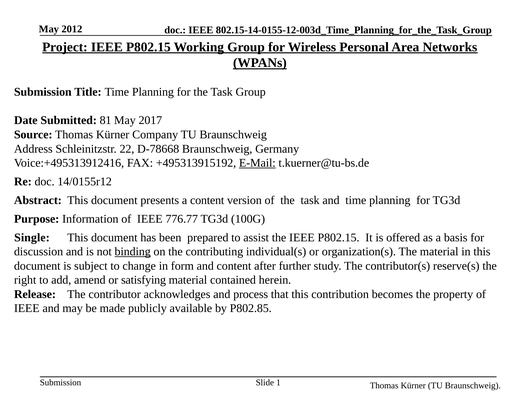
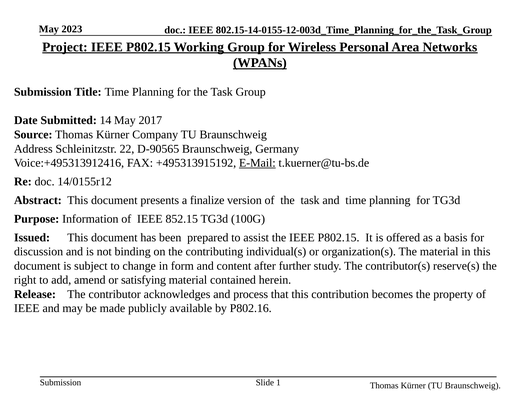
2012: 2012 -> 2023
81: 81 -> 14
D-78668: D-78668 -> D-90565
a content: content -> finalize
776.77: 776.77 -> 852.15
Single: Single -> Issued
binding underline: present -> none
P802.85: P802.85 -> P802.16
